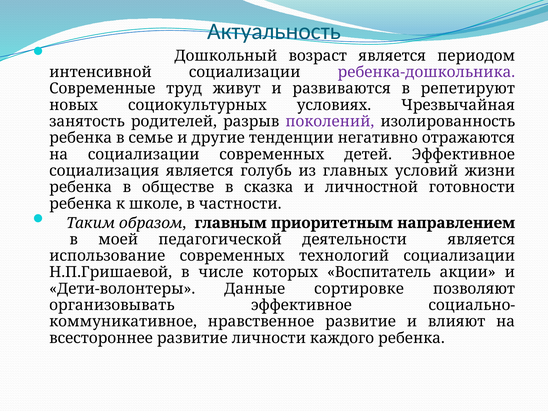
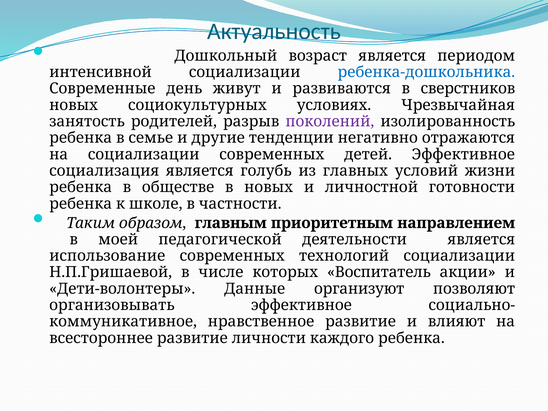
ребенка-дошкольника colour: purple -> blue
труд: труд -> день
репетируют: репетируют -> сверстников
в сказка: сказка -> новых
сортировке: сортировке -> организуют
